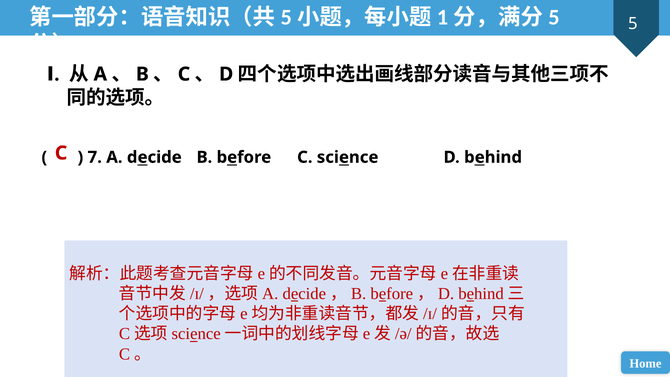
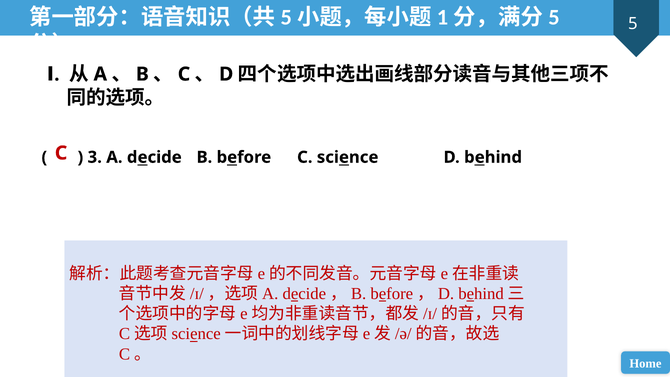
7: 7 -> 3
